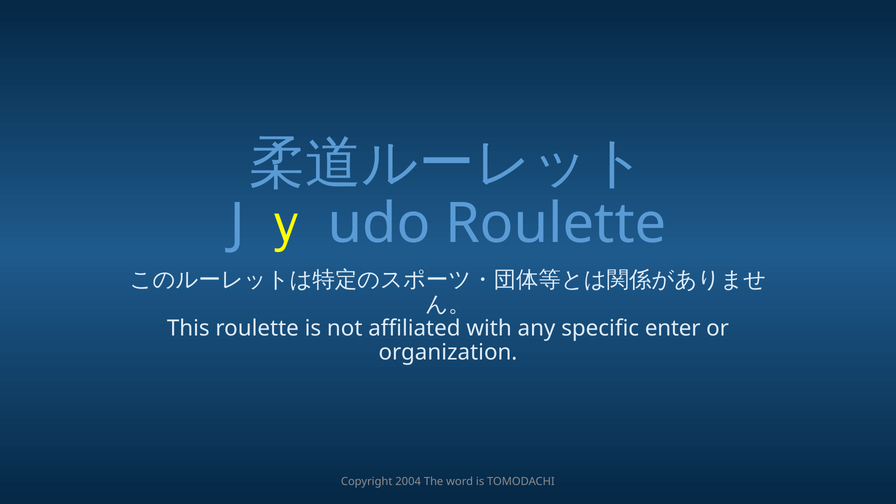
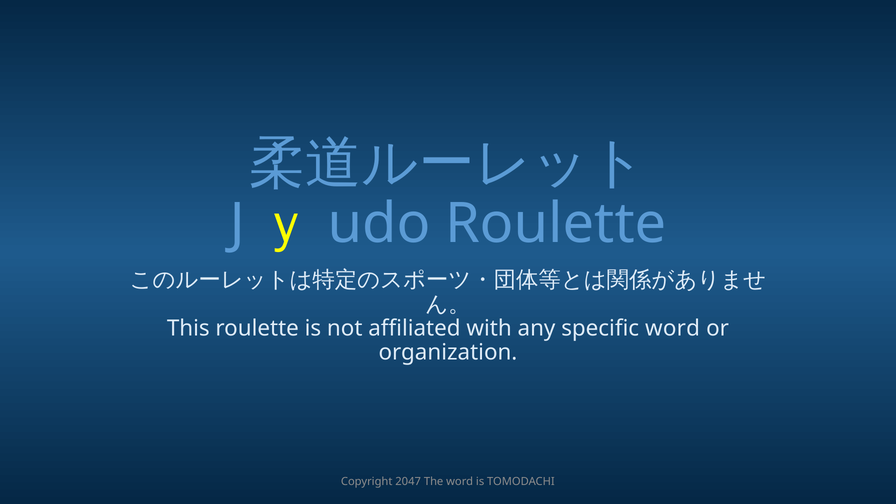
specific enter: enter -> word
2004: 2004 -> 2047
